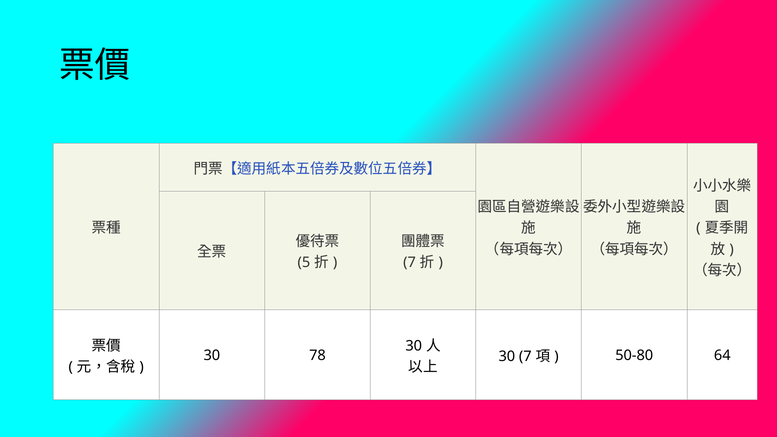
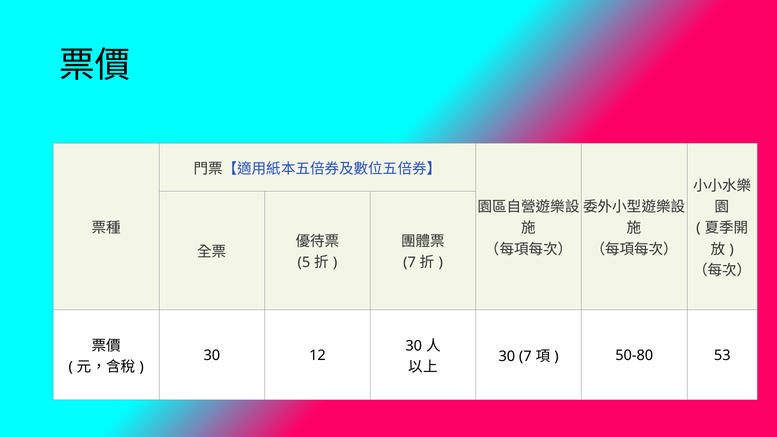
78: 78 -> 12
64: 64 -> 53
